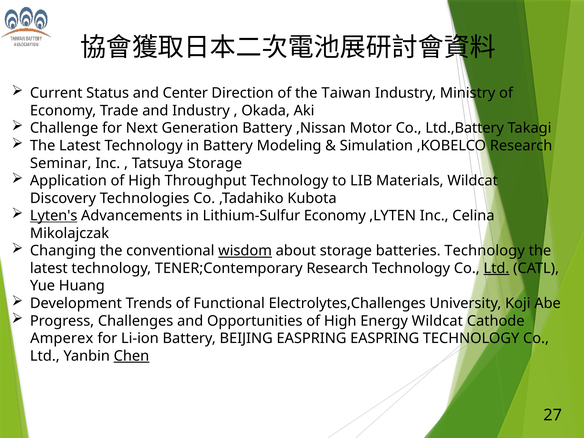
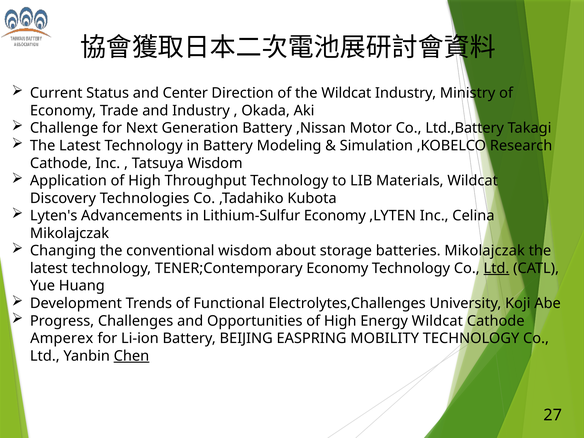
the Taiwan: Taiwan -> Wildcat
Seminar at (61, 163): Seminar -> Cathode
Tatsuya Storage: Storage -> Wisdom
Lyten's underline: present -> none
wisdom at (245, 251) underline: present -> none
batteries Technology: Technology -> Mikolajczak
TENER;Contemporary Research: Research -> Economy
EASPRING EASPRING: EASPRING -> MOBILITY
